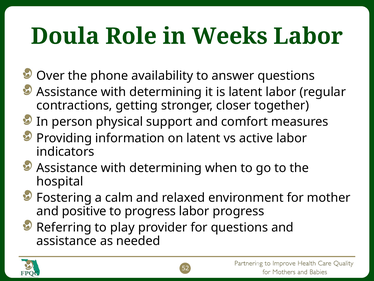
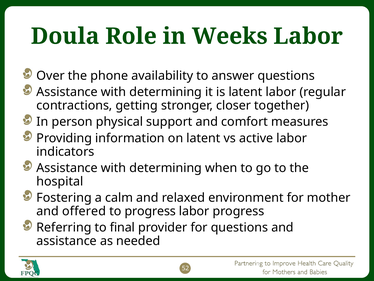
positive: positive -> offered
play: play -> final
